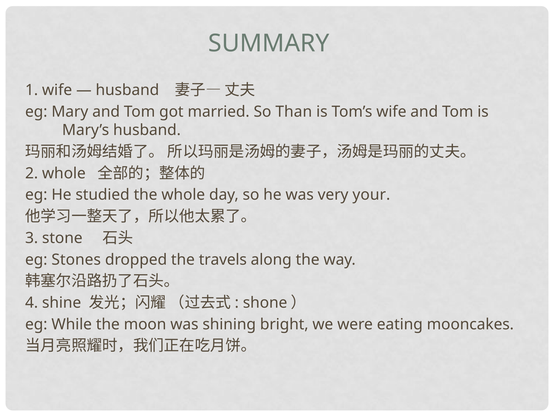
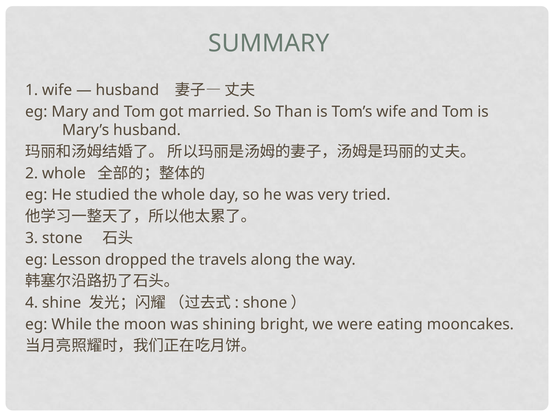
your: your -> tried
Stones: Stones -> Lesson
